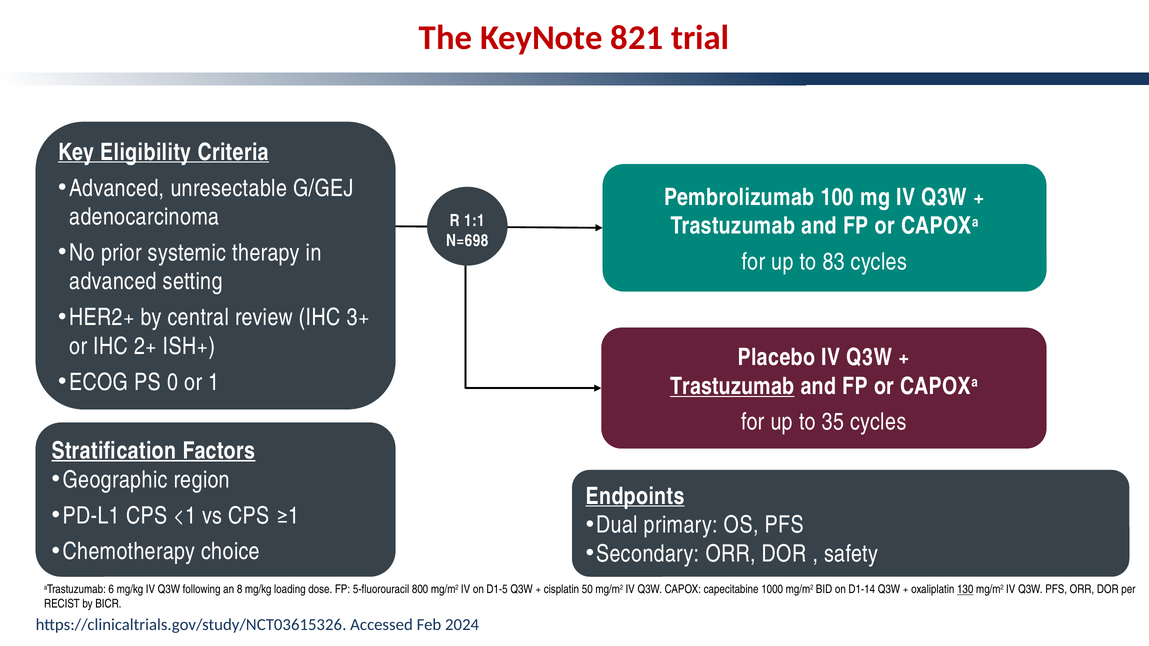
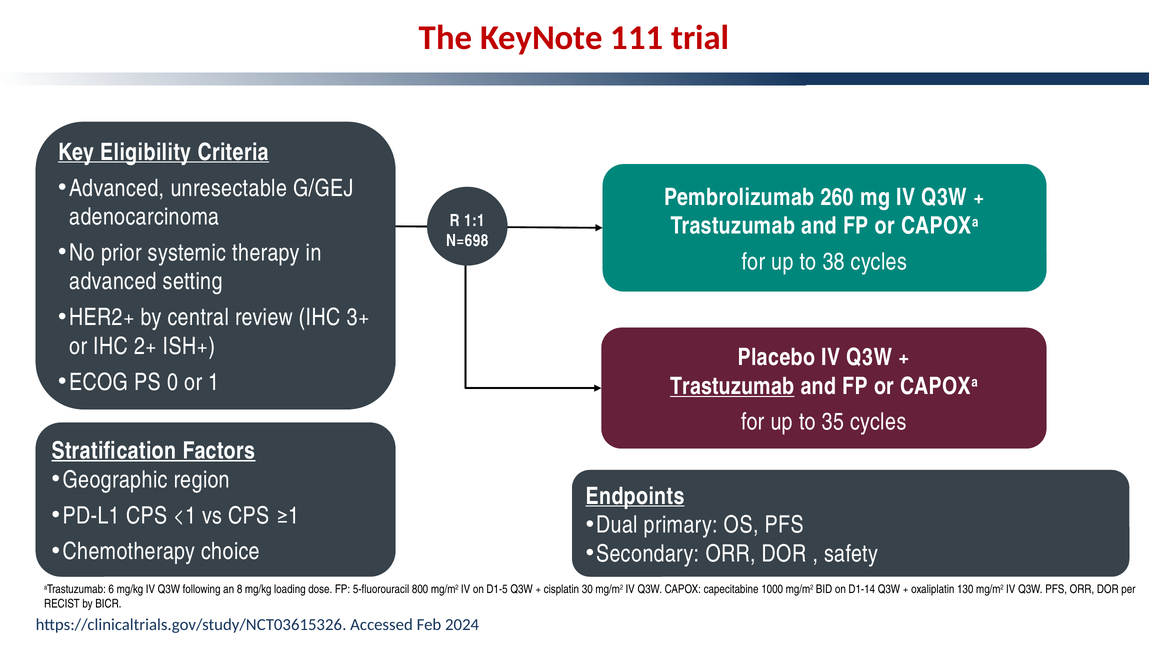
821: 821 -> 111
100: 100 -> 260
83: 83 -> 38
50: 50 -> 30
130 underline: present -> none
